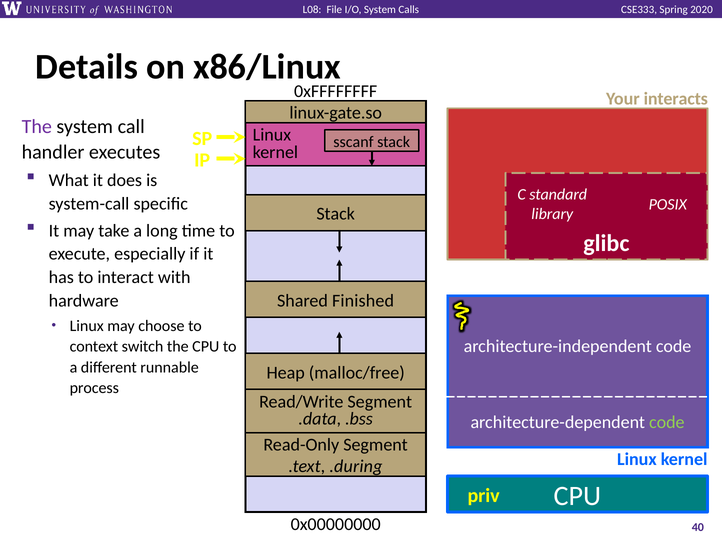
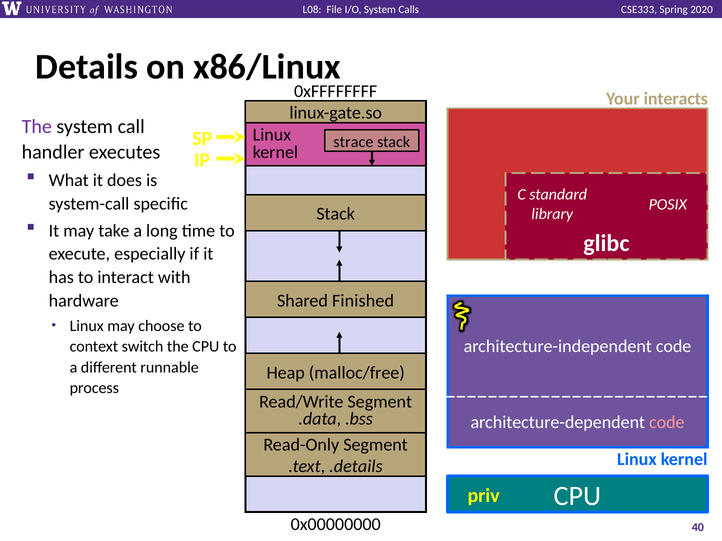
sscanf: sscanf -> strace
code at (667, 423) colour: light green -> pink
.during: .during -> .details
